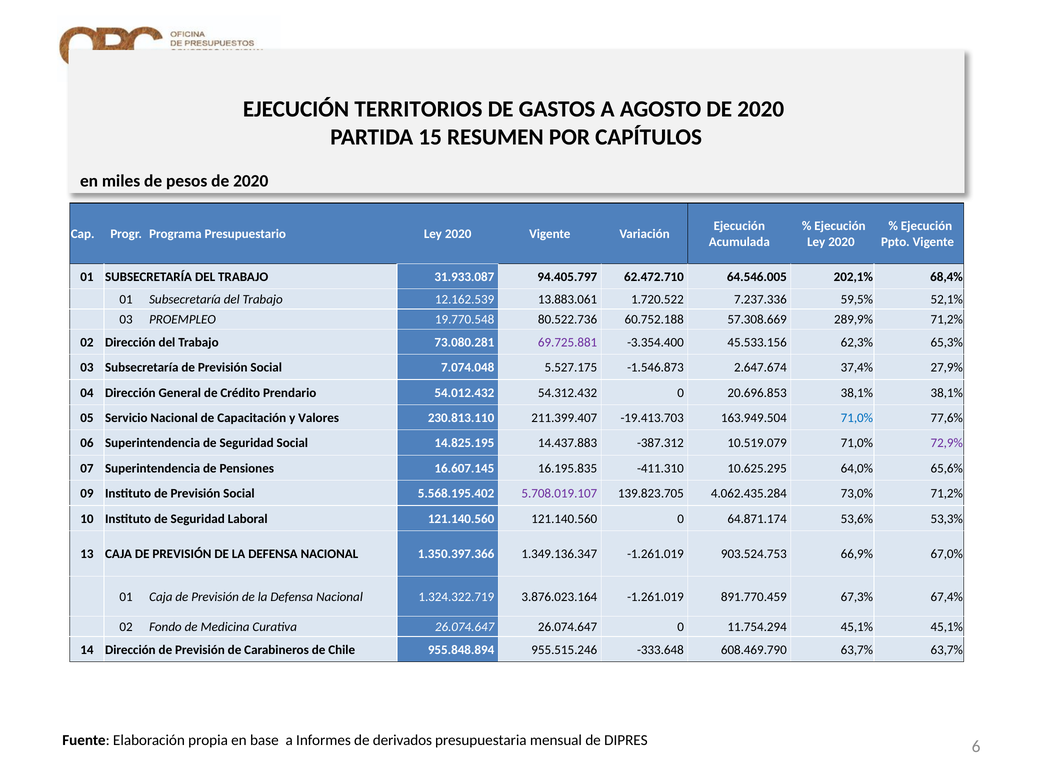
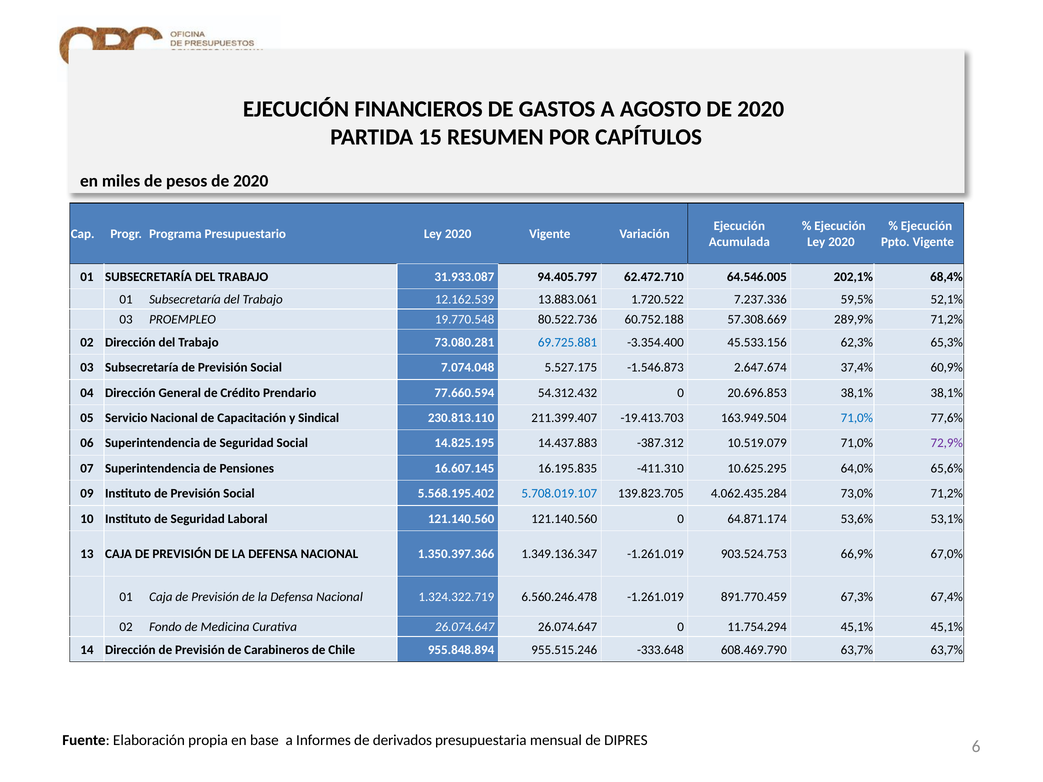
TERRITORIOS: TERRITORIOS -> FINANCIEROS
69.725.881 colour: purple -> blue
27,9%: 27,9% -> 60,9%
54.012.432: 54.012.432 -> 77.660.594
Valores: Valores -> Sindical
5.708.019.107 colour: purple -> blue
53,3%: 53,3% -> 53,1%
3.876.023.164: 3.876.023.164 -> 6.560.246.478
